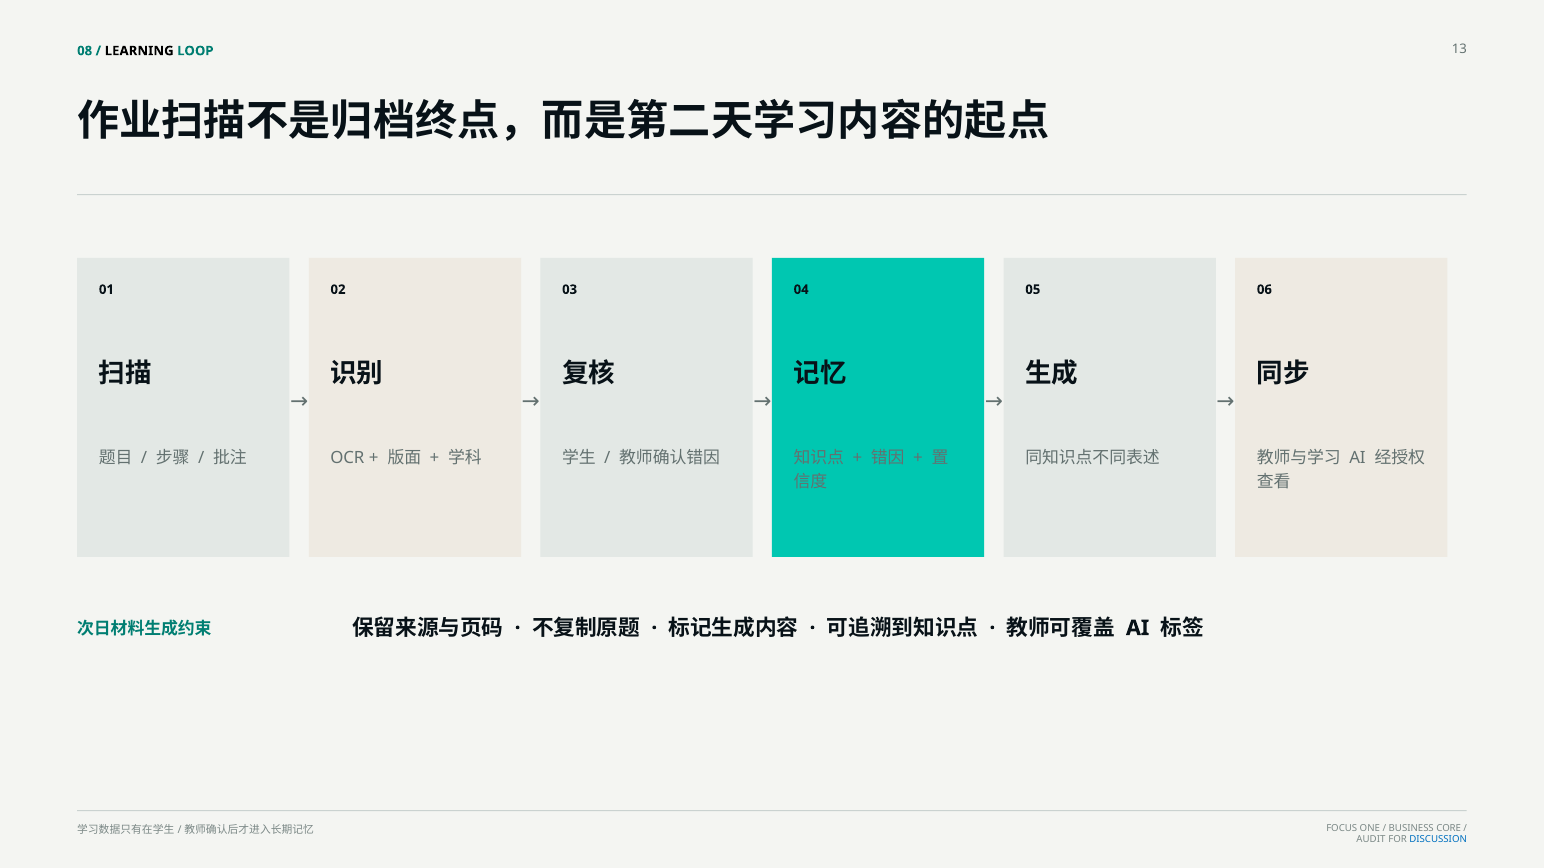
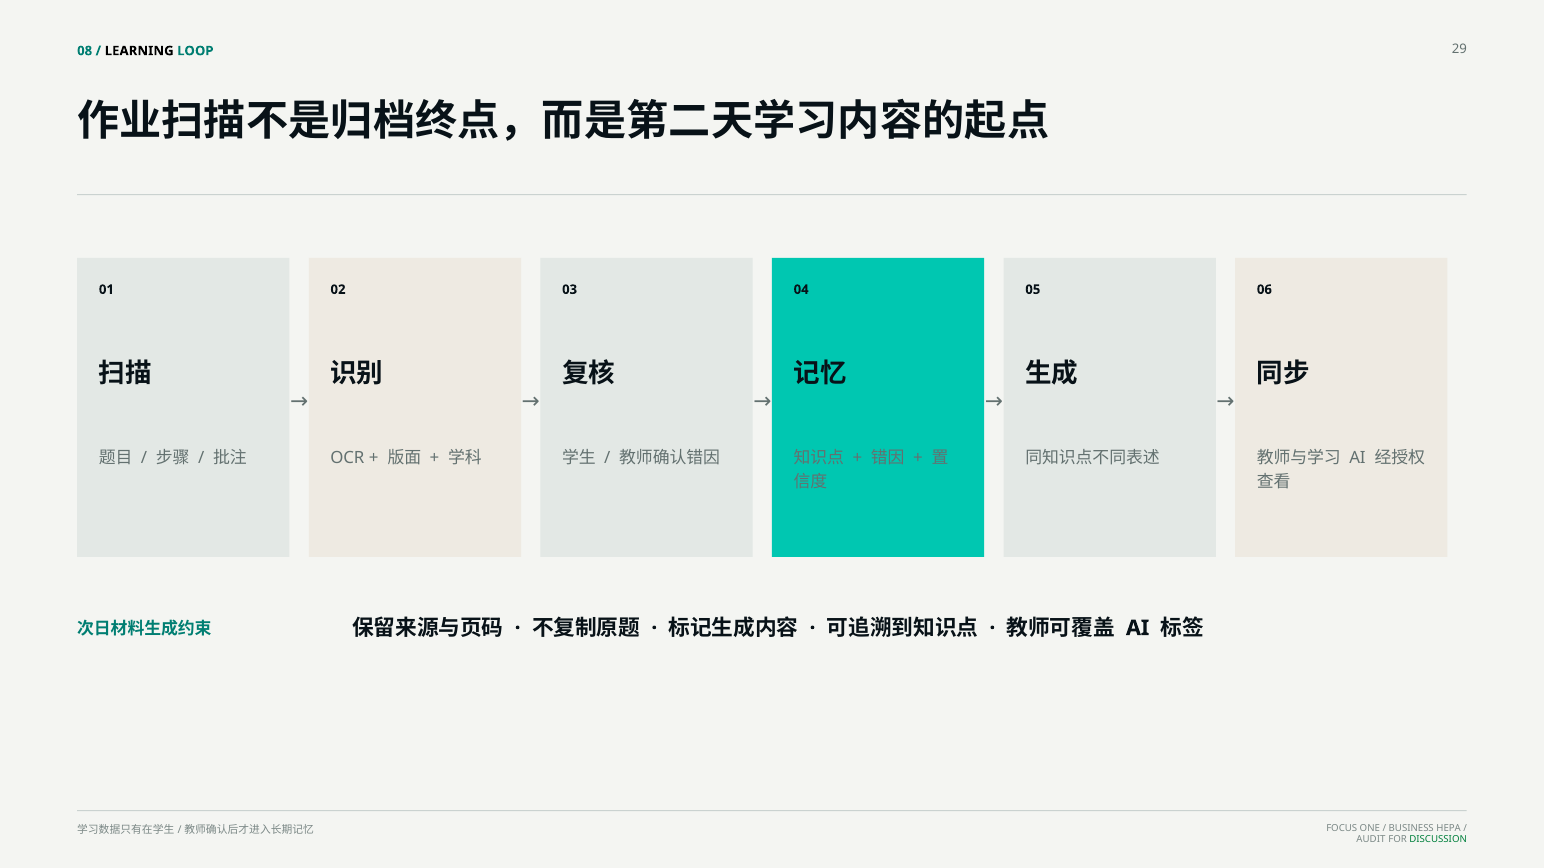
13: 13 -> 29
CORE: CORE -> HEPA
DISCUSSION colour: blue -> green
